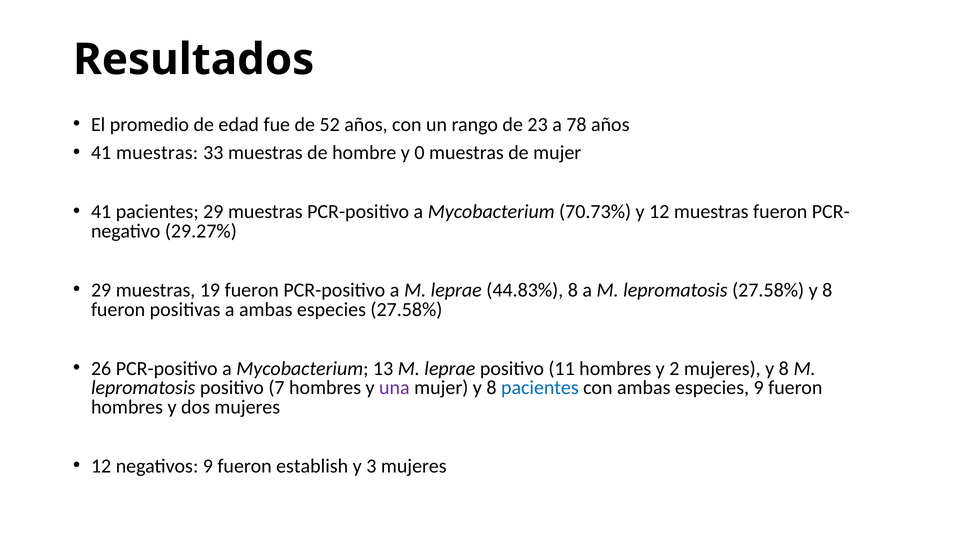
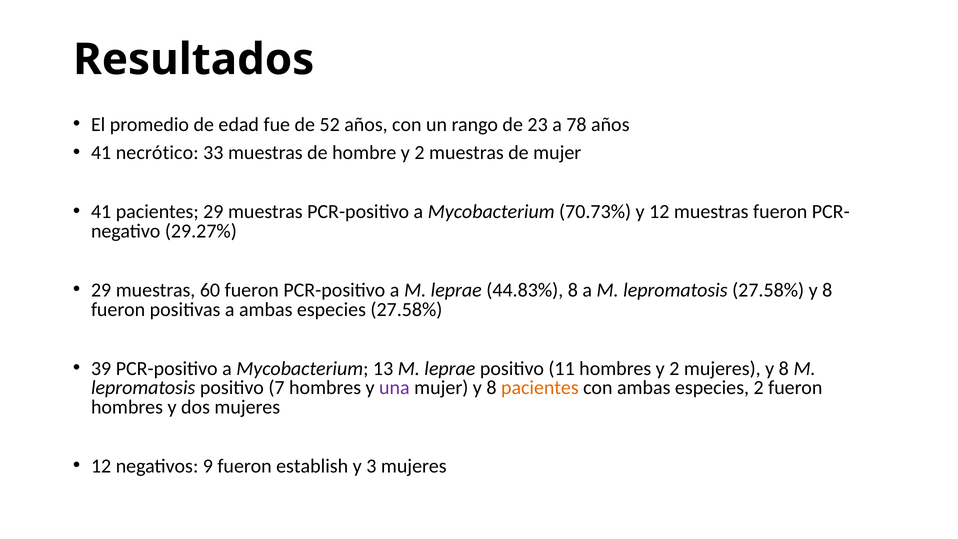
41 muestras: muestras -> necrótico
hombre y 0: 0 -> 2
19: 19 -> 60
26: 26 -> 39
pacientes at (540, 388) colour: blue -> orange
especies 9: 9 -> 2
